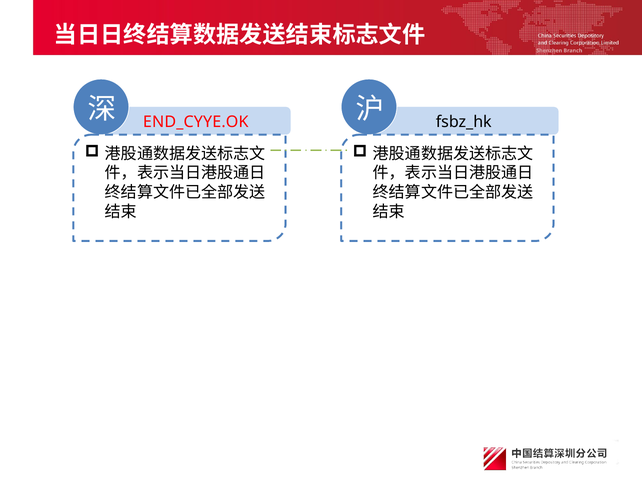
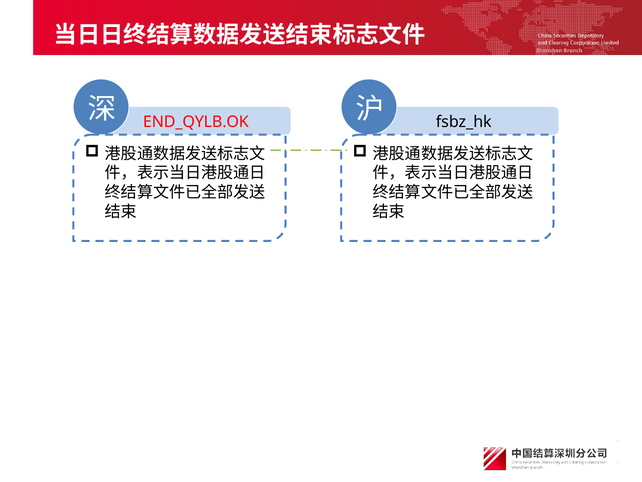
END_CYYE.OK: END_CYYE.OK -> END_QYLB.OK
